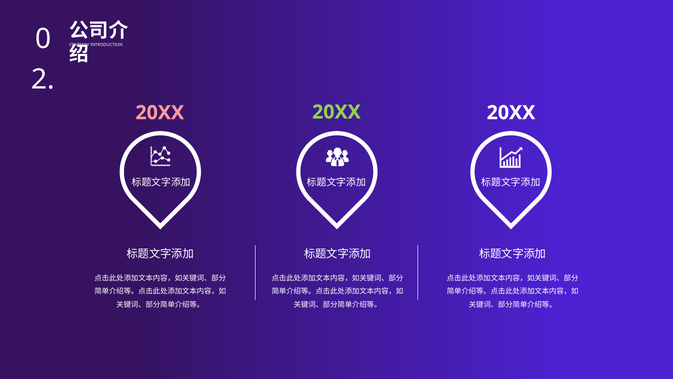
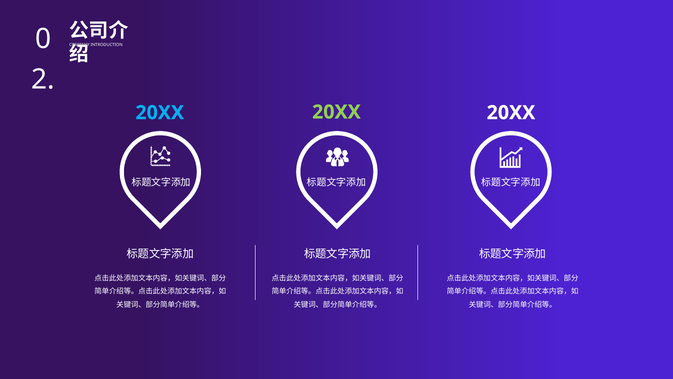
20XX at (160, 113) colour: pink -> light blue
